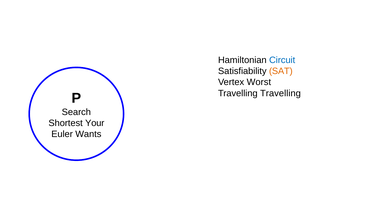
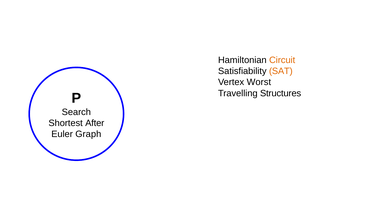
Circuit colour: blue -> orange
Travelling Travelling: Travelling -> Structures
Your: Your -> After
Wants: Wants -> Graph
